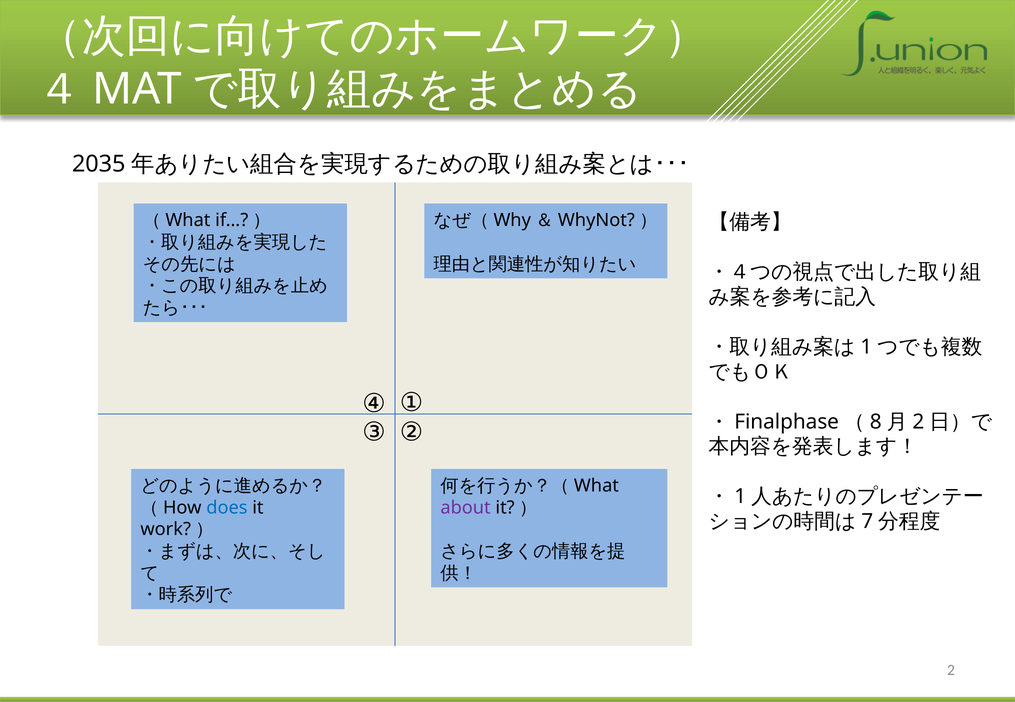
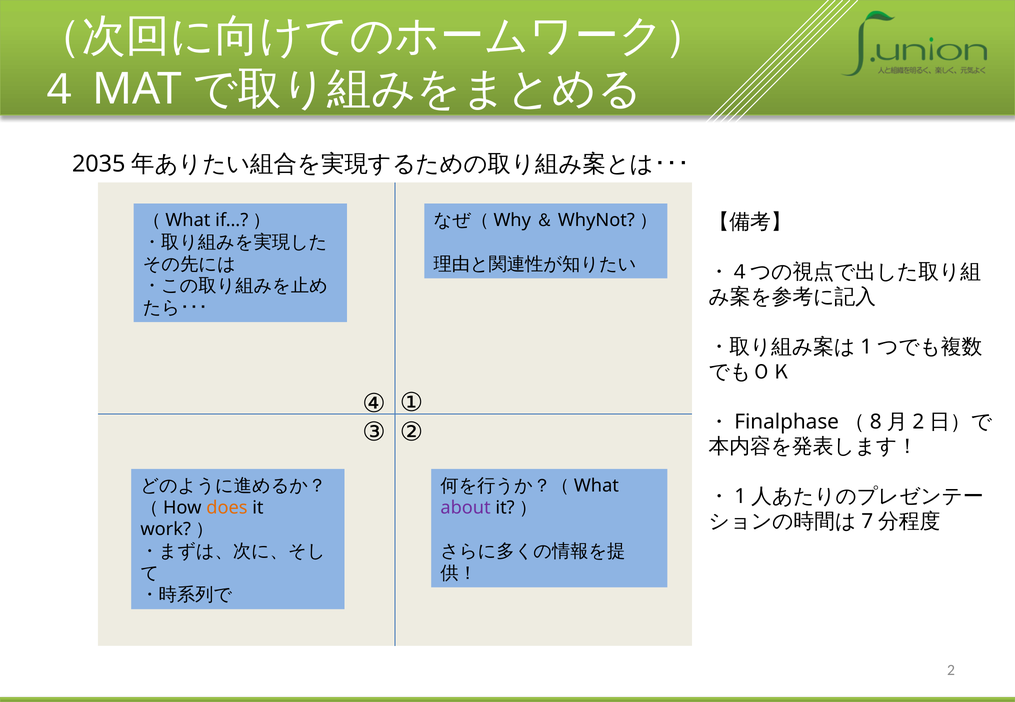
does colour: blue -> orange
